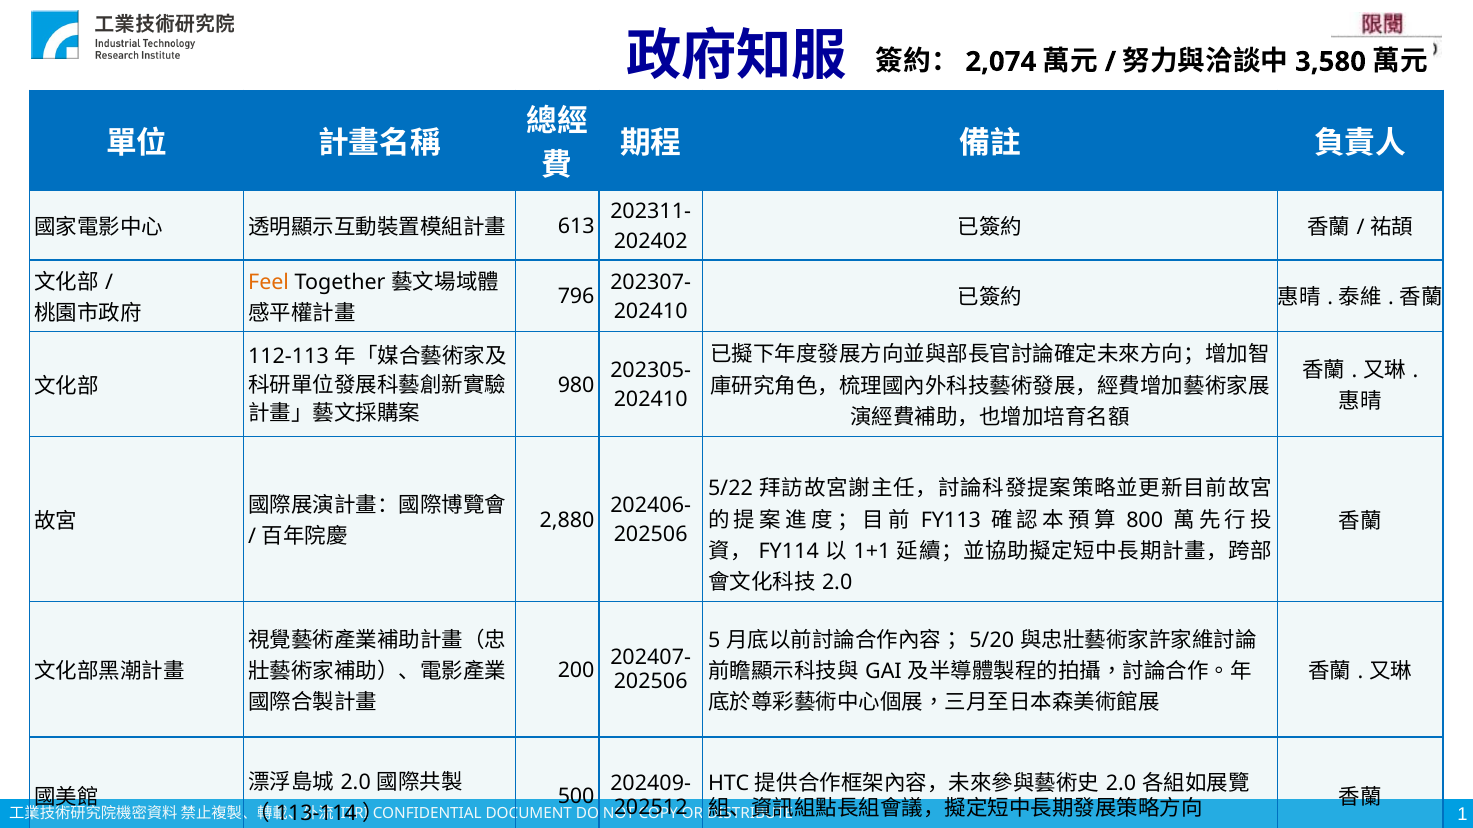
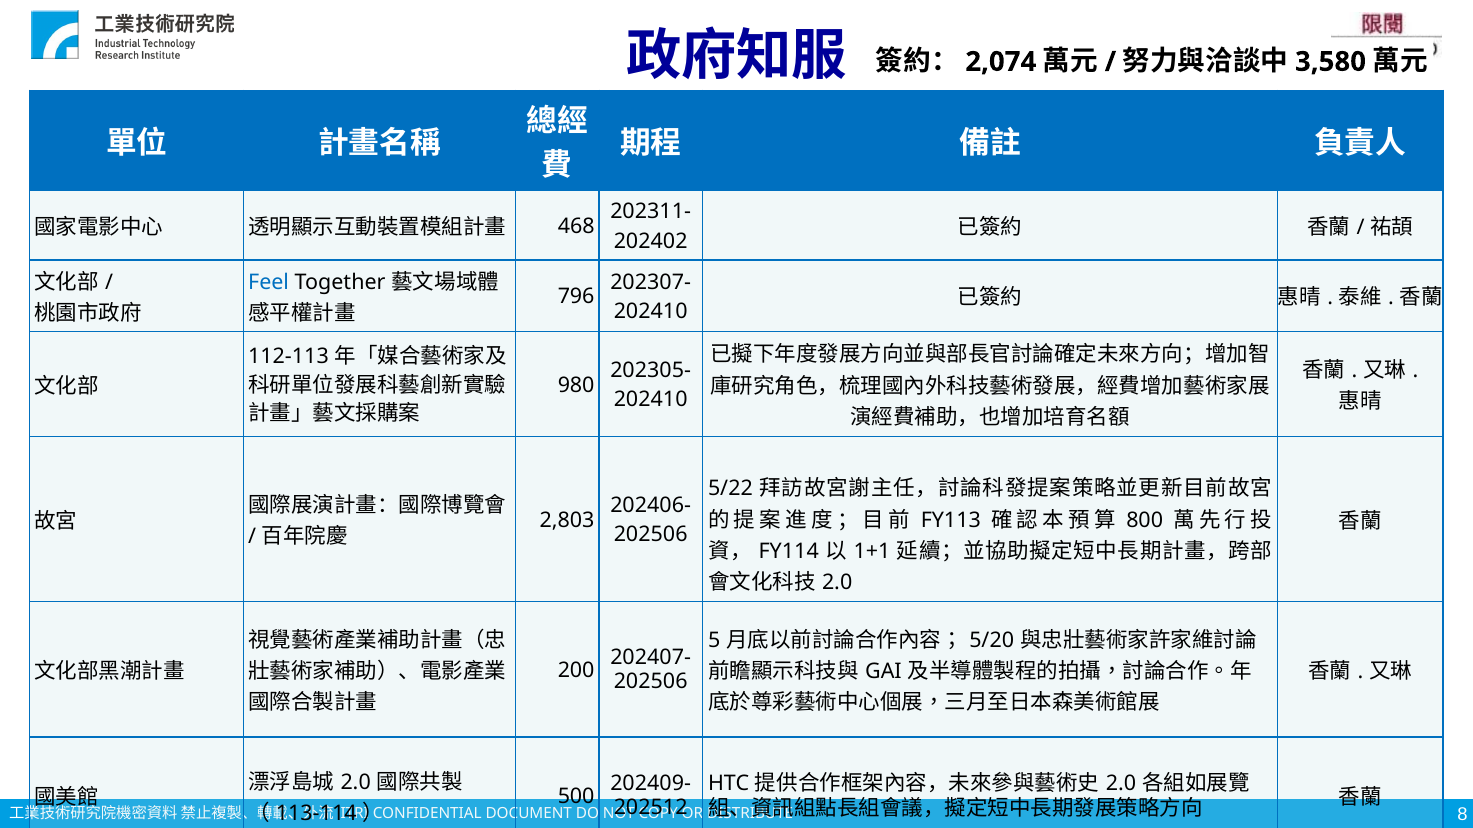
613: 613 -> 468
Feel colour: orange -> blue
2,880: 2,880 -> 2,803
1: 1 -> 8
